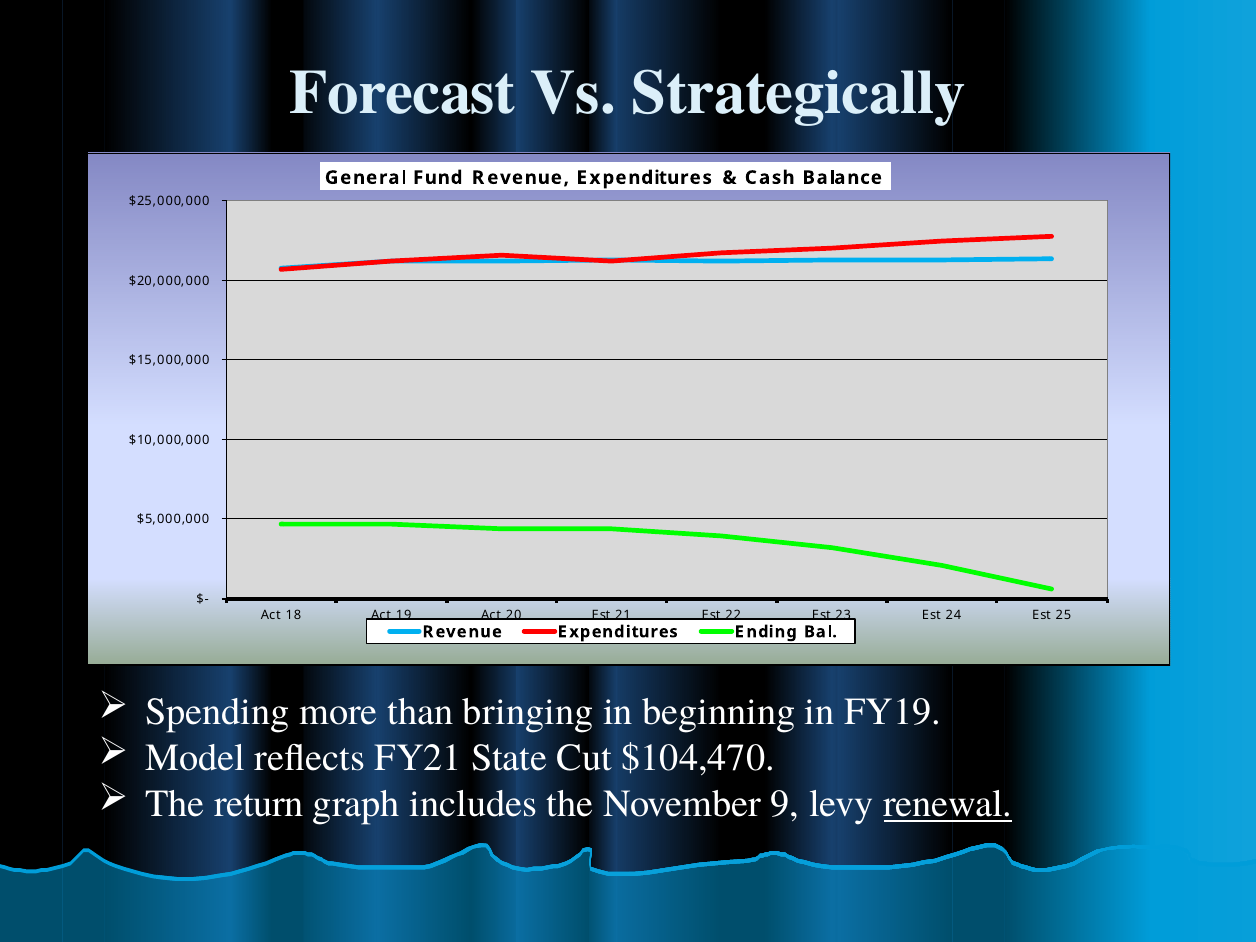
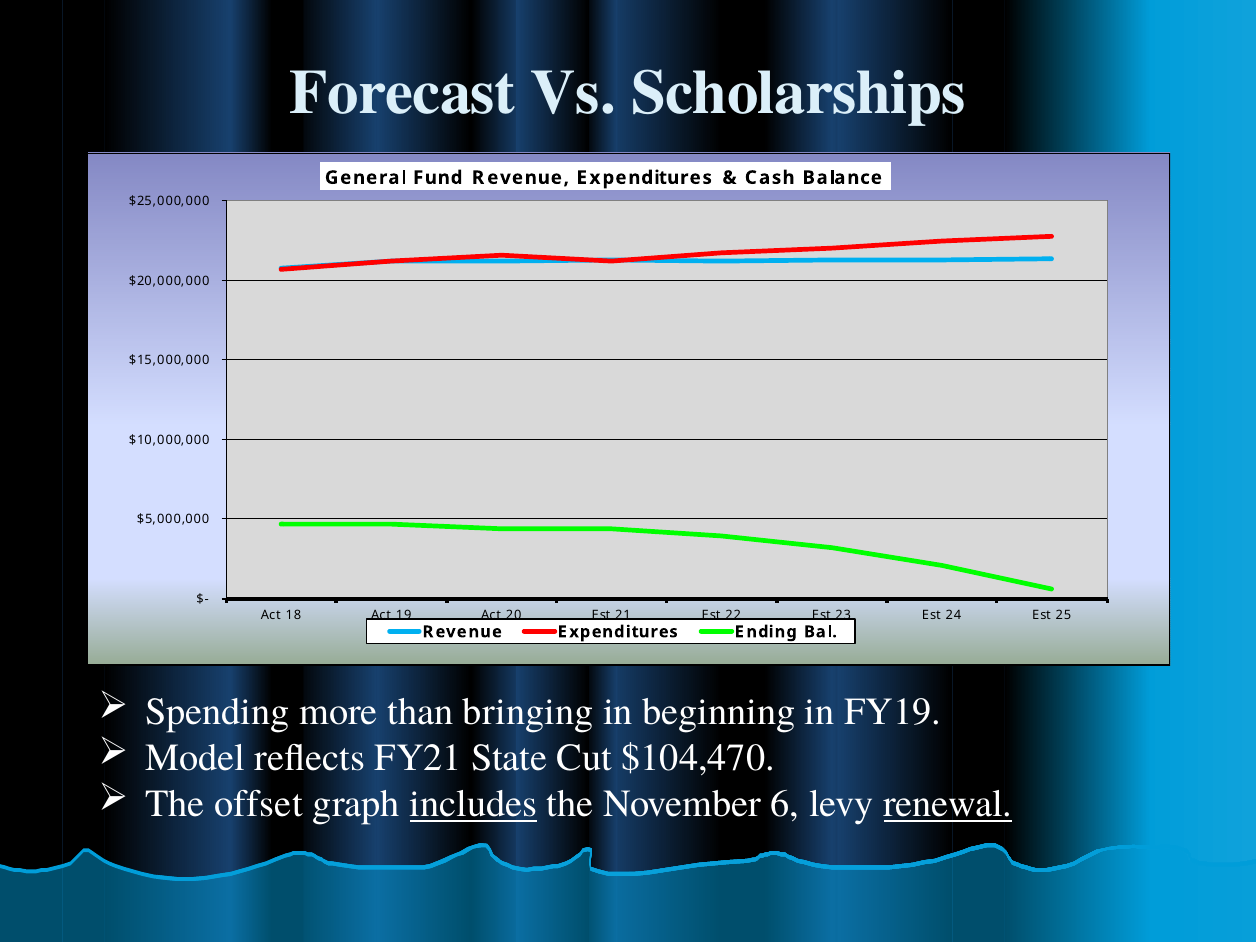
Strategically: Strategically -> Scholarships
return: return -> offset
includes underline: none -> present
9: 9 -> 6
